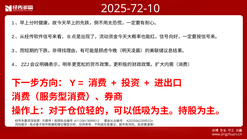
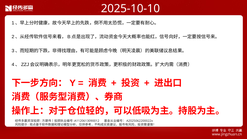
2025-72-10: 2025-72-10 -> 2025-10-10
